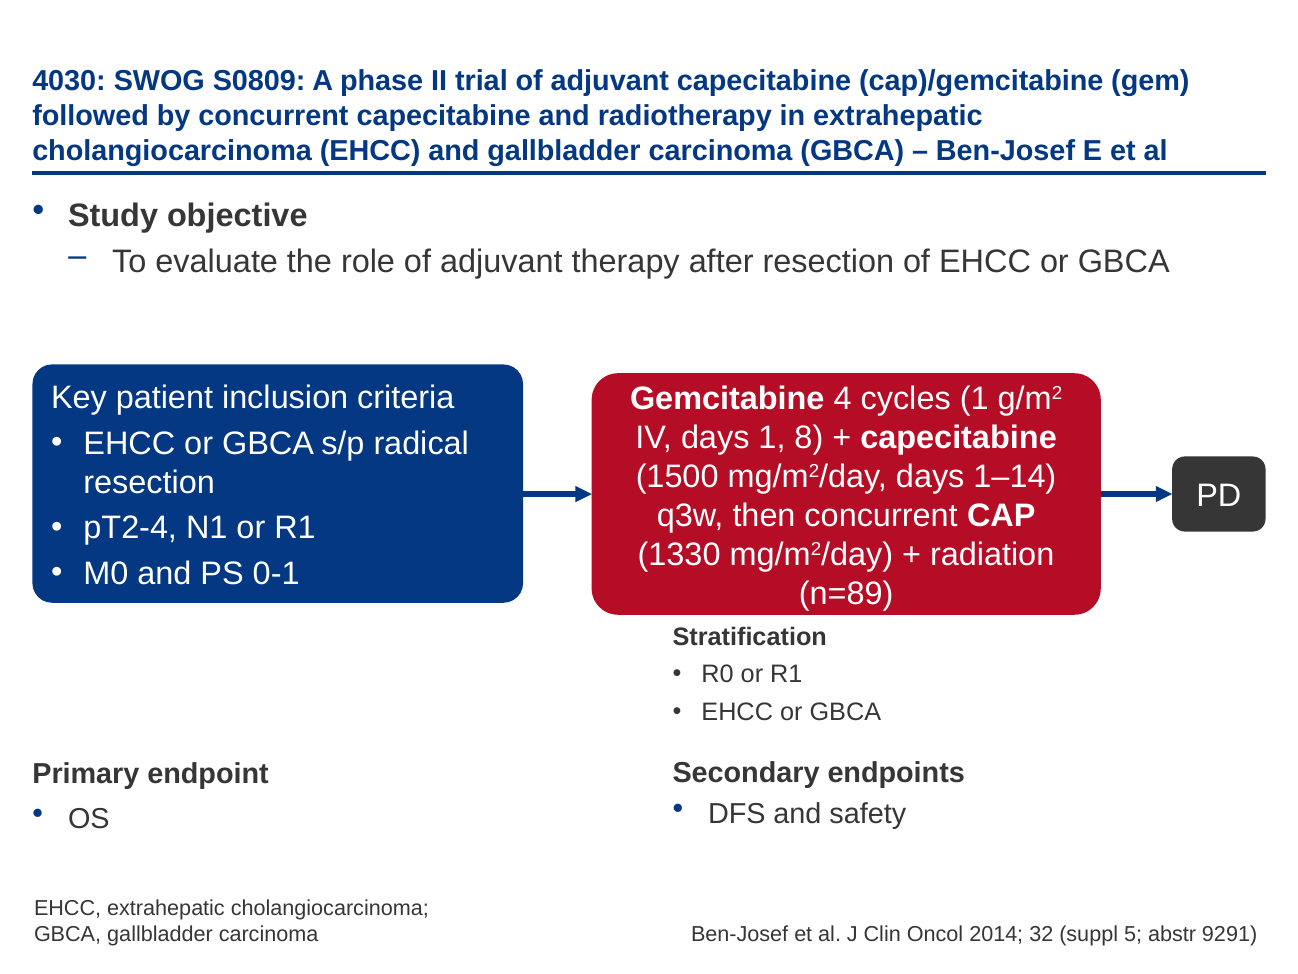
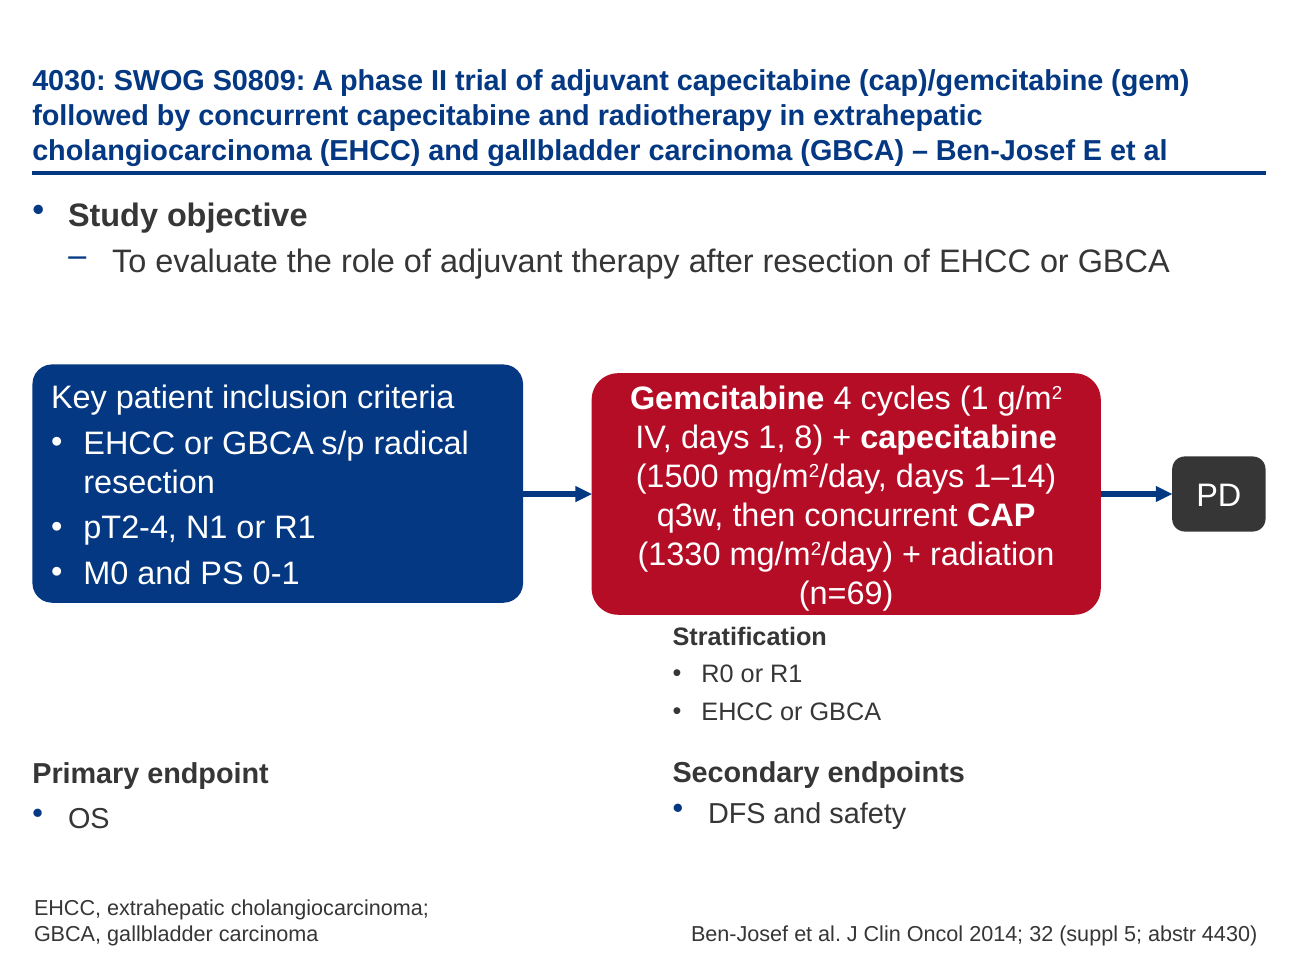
n=89: n=89 -> n=69
9291: 9291 -> 4430
